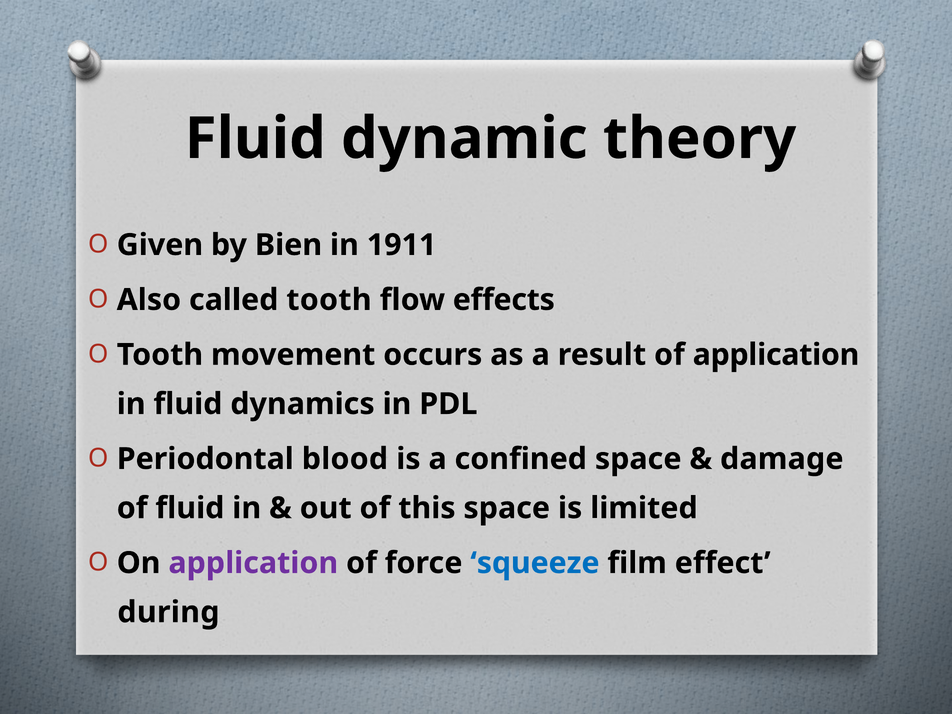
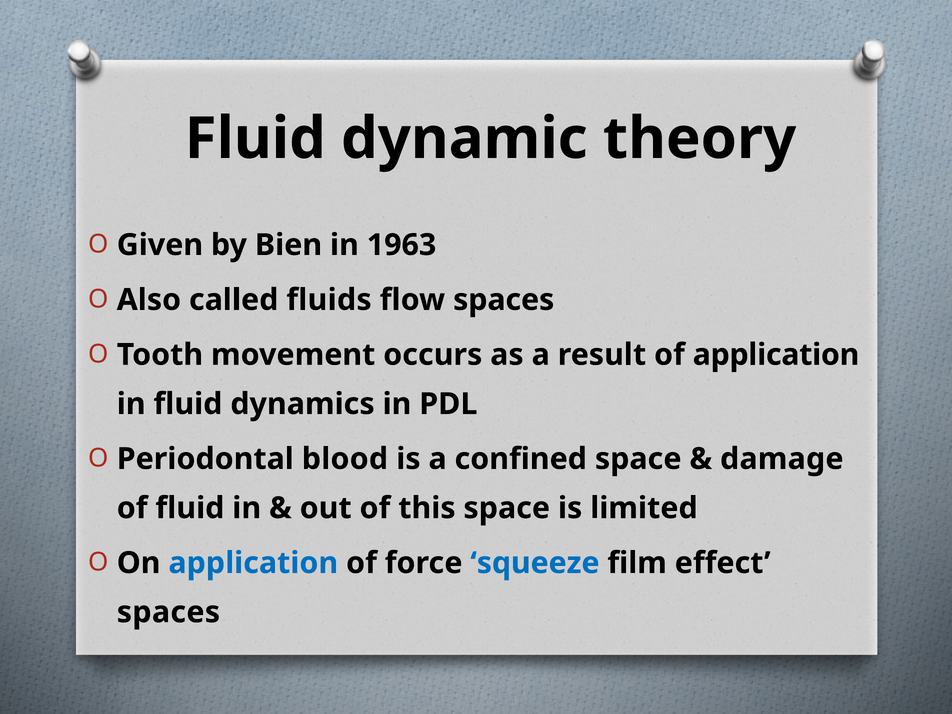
1911: 1911 -> 1963
called tooth: tooth -> fluids
flow effects: effects -> spaces
application at (253, 563) colour: purple -> blue
during at (168, 612): during -> spaces
